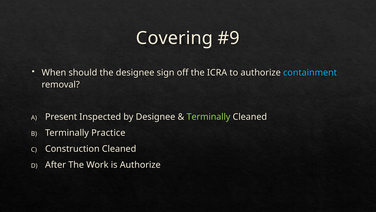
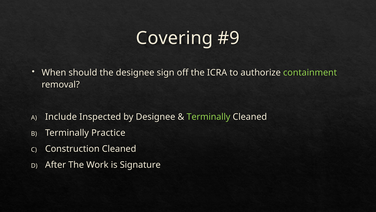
containment colour: light blue -> light green
Present: Present -> Include
is Authorize: Authorize -> Signature
